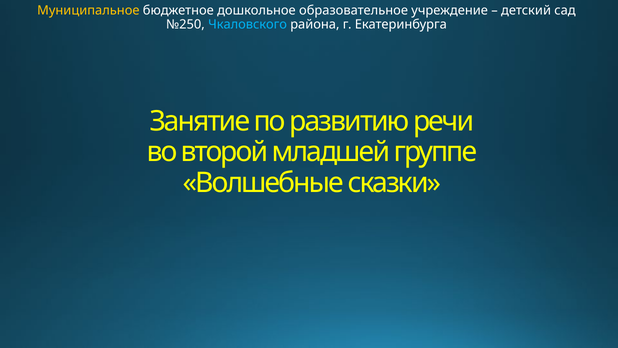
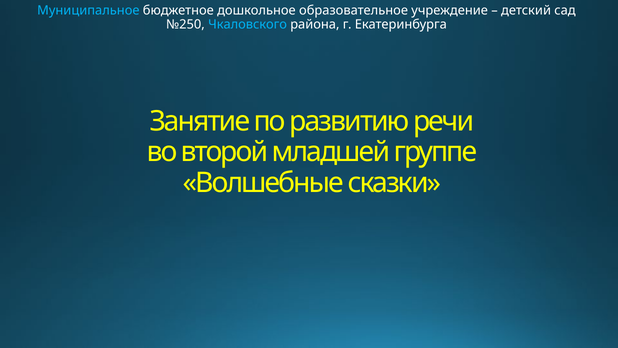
Муниципальное colour: yellow -> light blue
